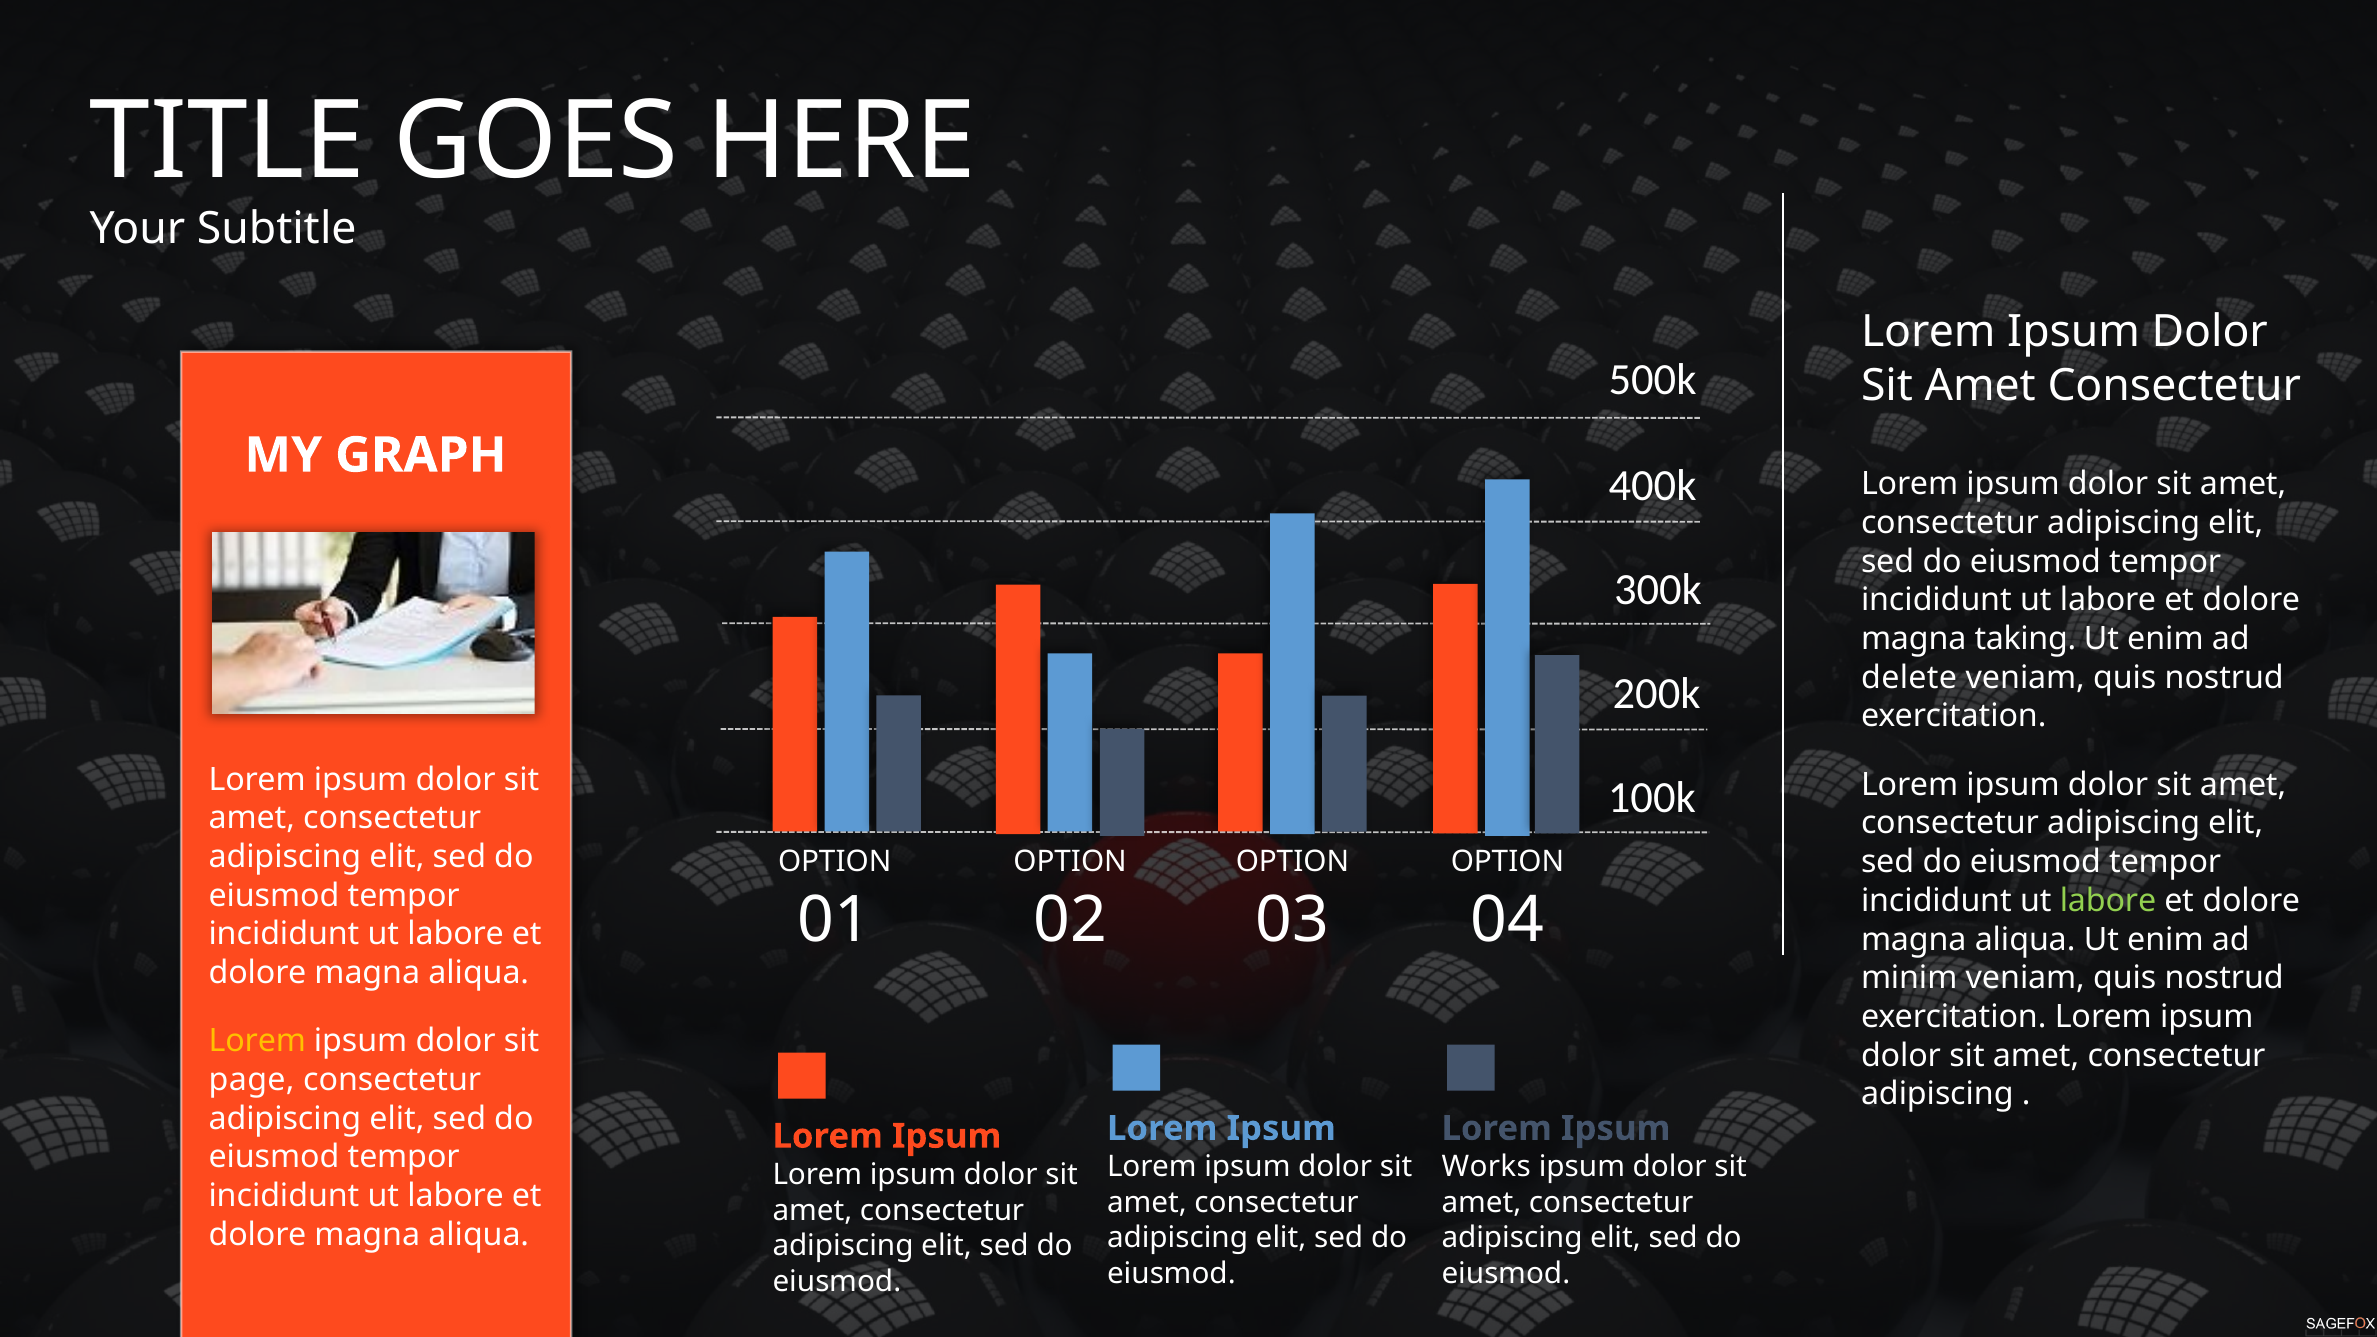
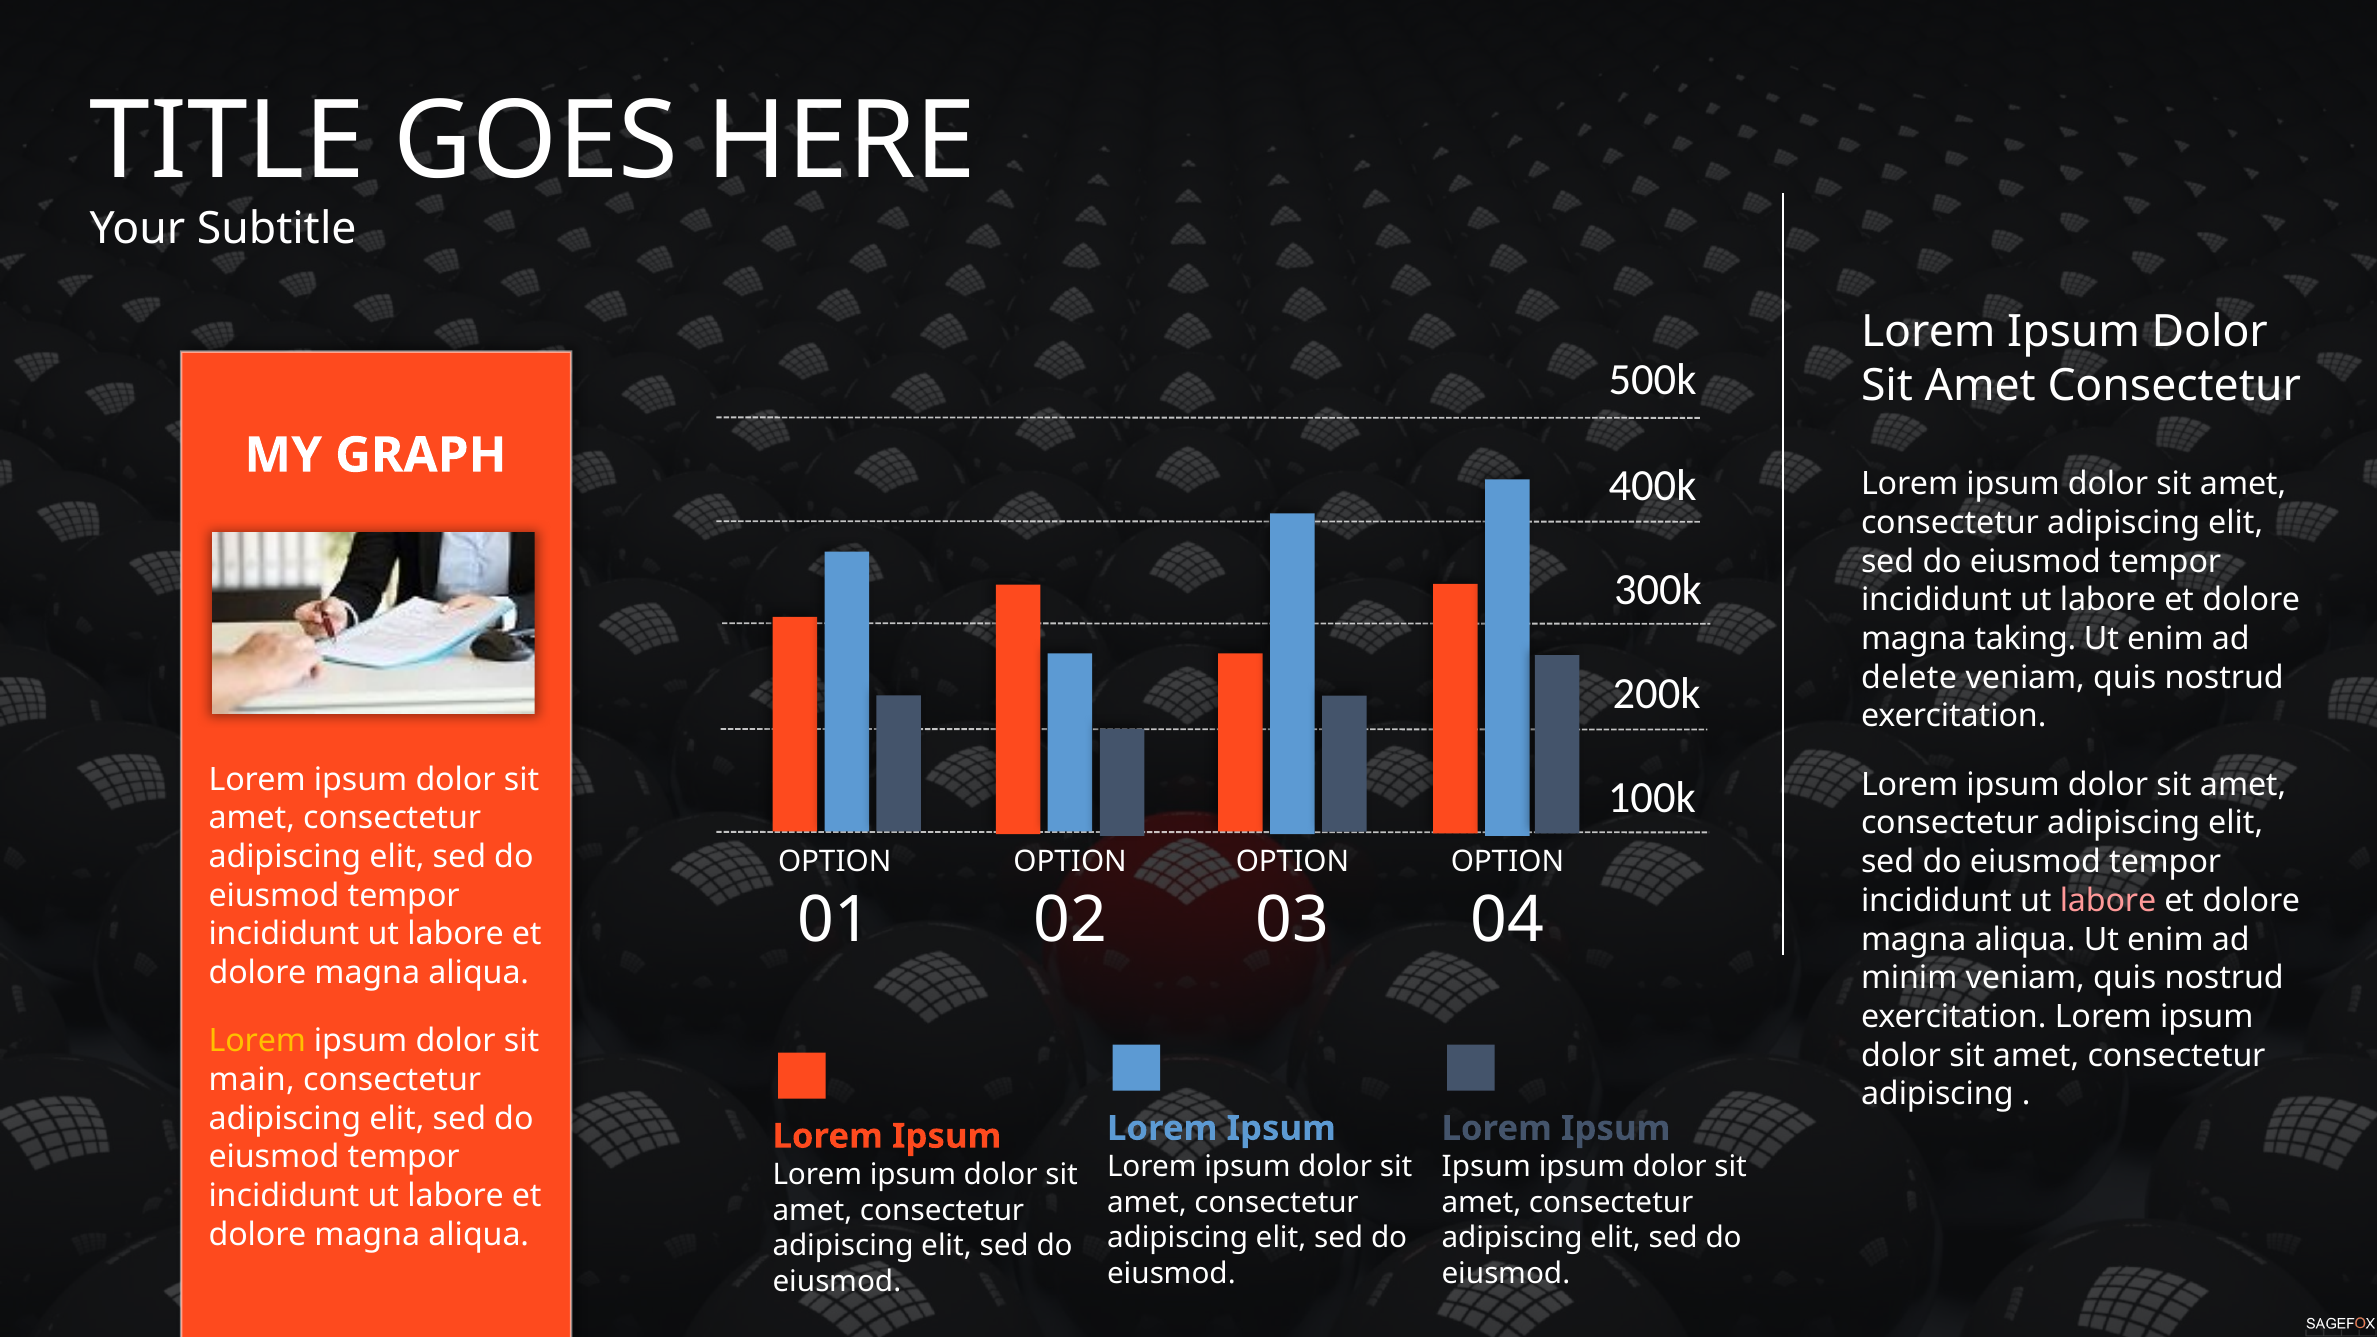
labore at (2108, 901) colour: light green -> pink
page: page -> main
Works at (1486, 1167): Works -> Ipsum
